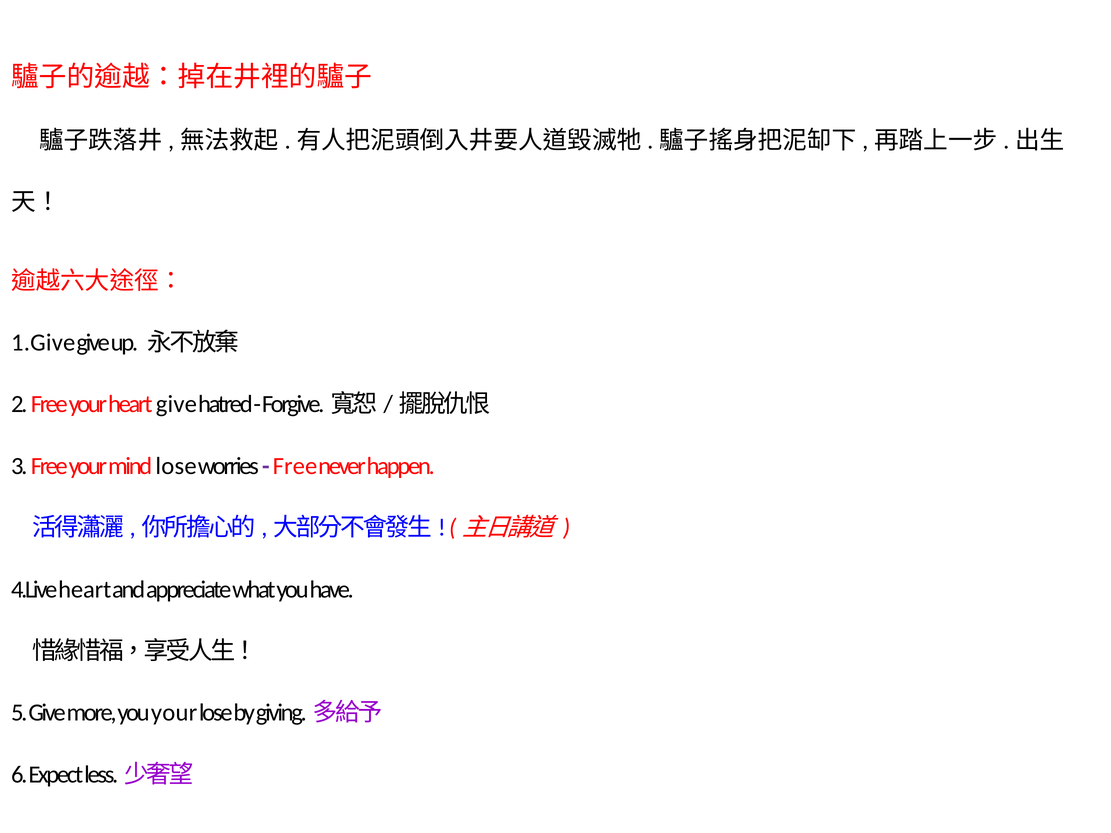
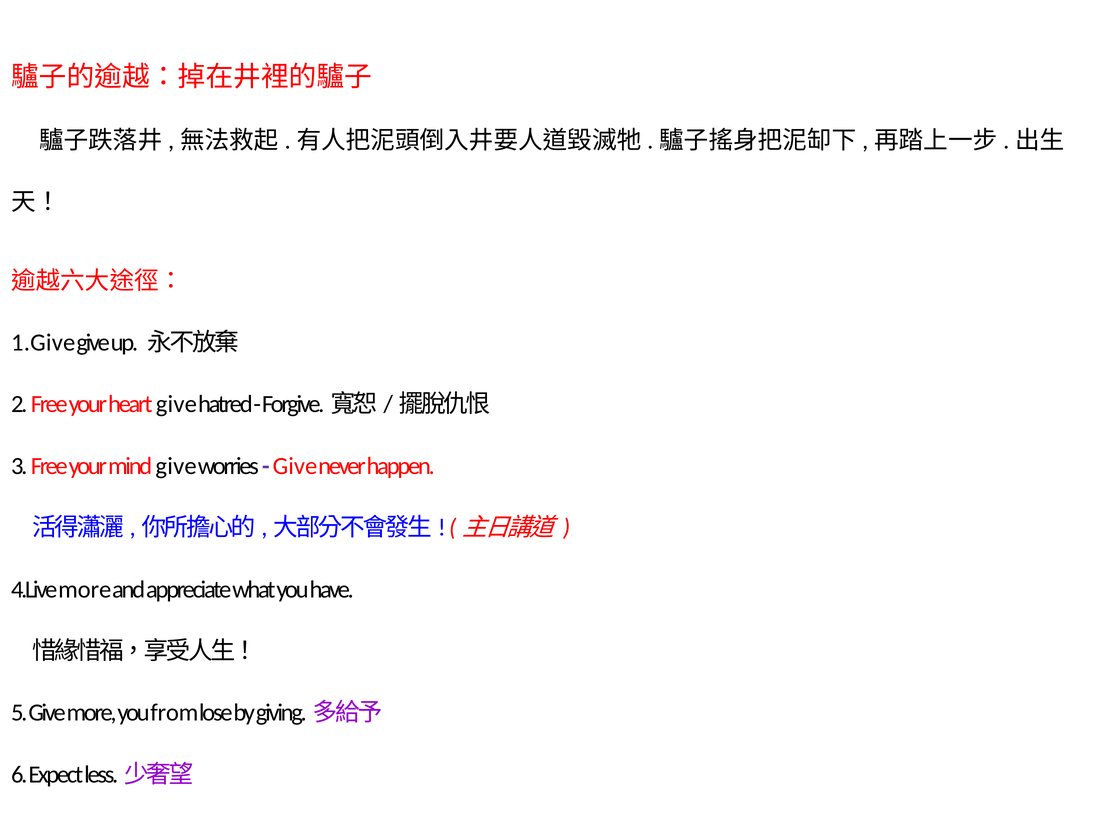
mind lose: lose -> give
Free at (295, 466): Free -> Give
4.Live heart: heart -> more
you your: your -> from
